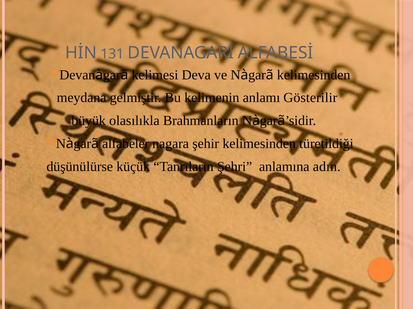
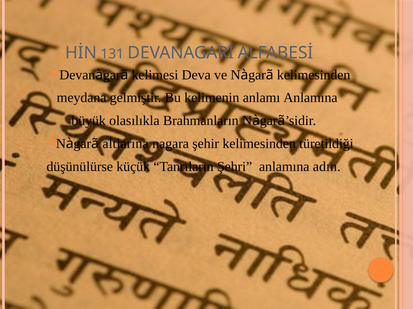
anlamı Gösterilir: Gösterilir -> Anlamına
alfabeler: alfabeler -> altlarına
